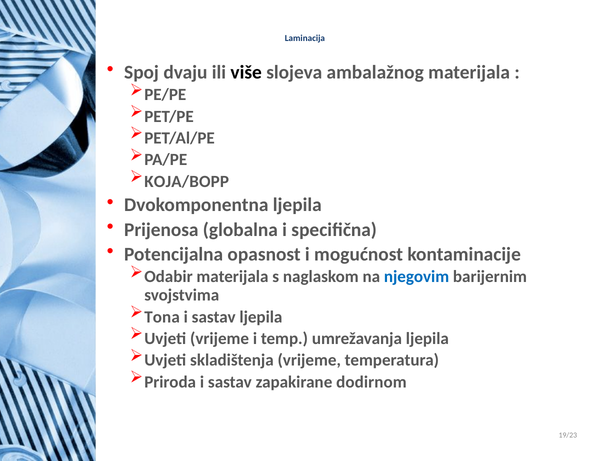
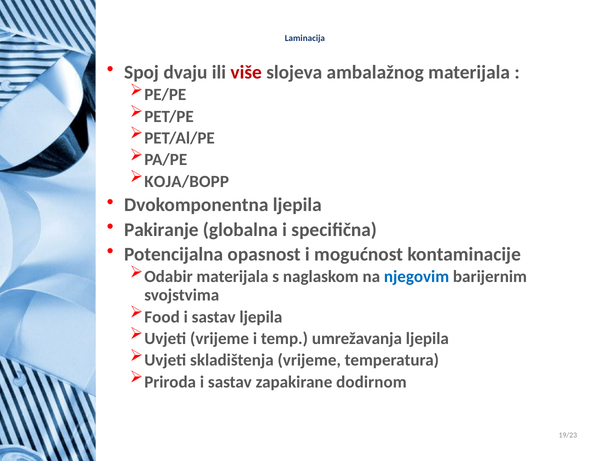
više colour: black -> red
Prijenosa: Prijenosa -> Pakiranje
Tona: Tona -> Food
